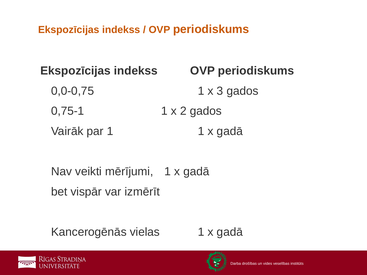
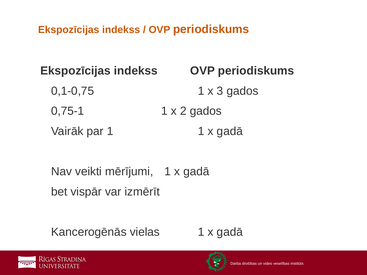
0,0-0,75: 0,0-0,75 -> 0,1-0,75
